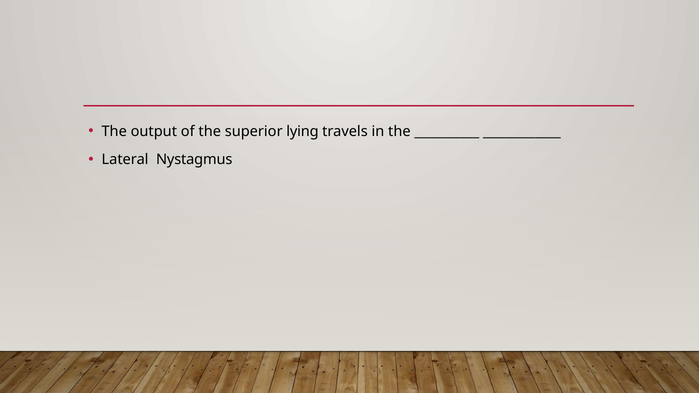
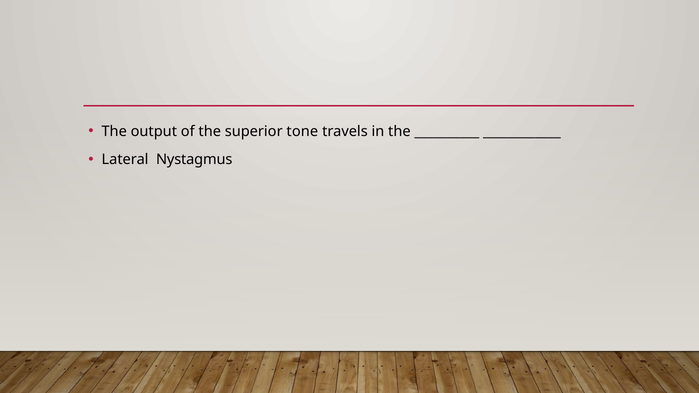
lying: lying -> tone
